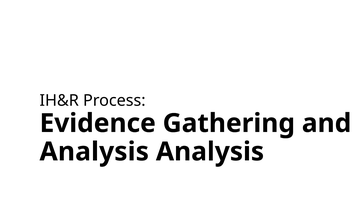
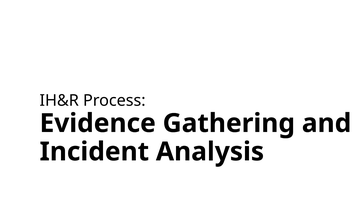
Analysis at (94, 152): Analysis -> Incident
